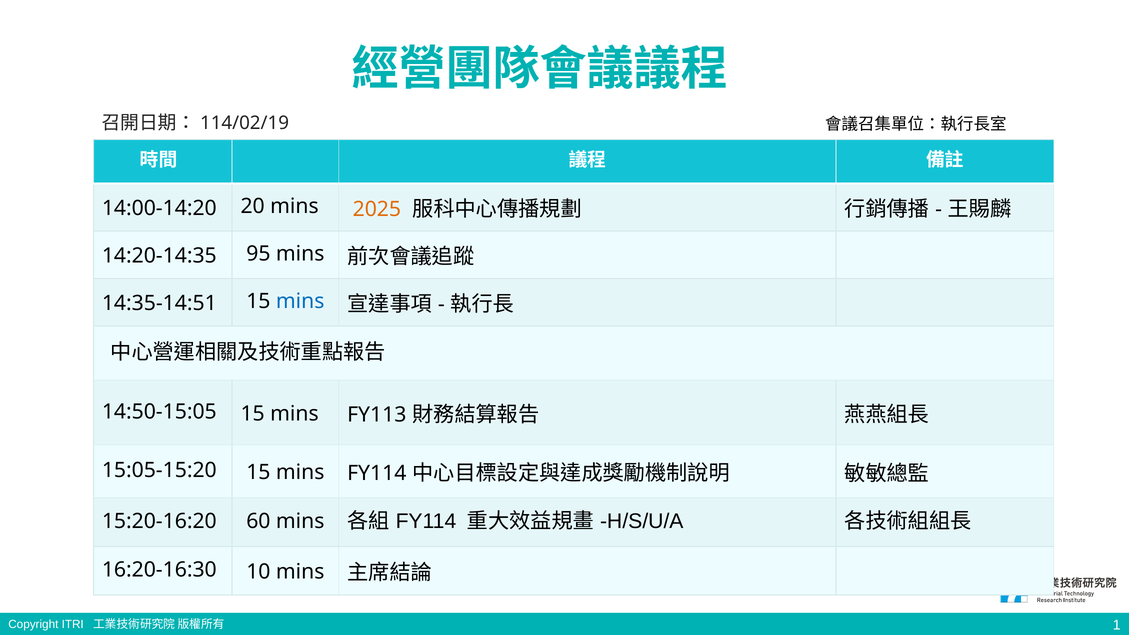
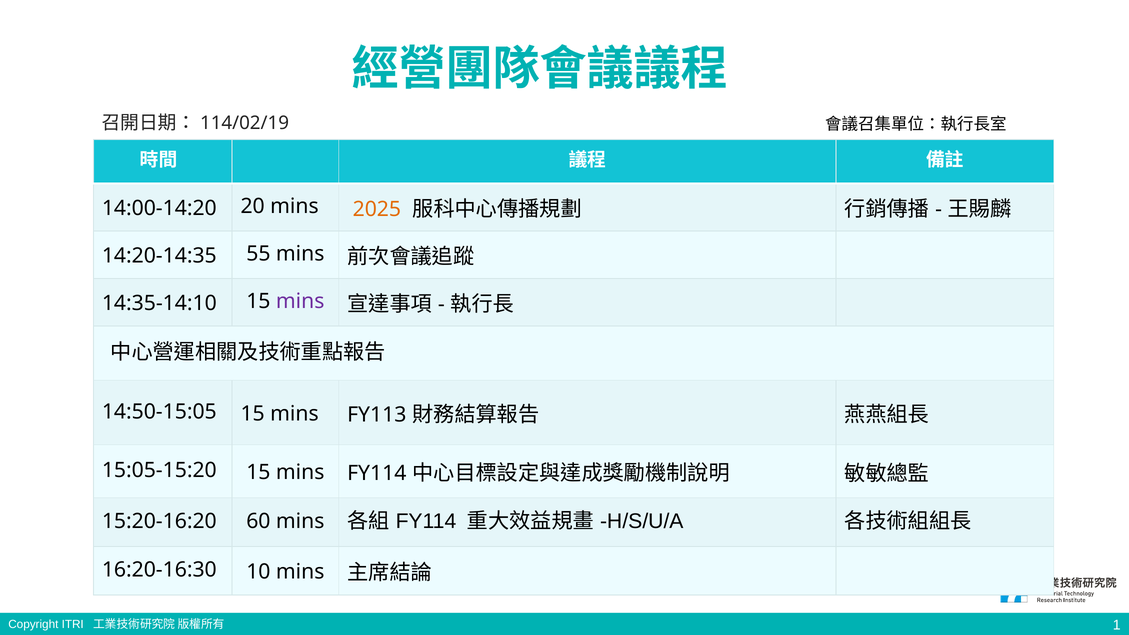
95: 95 -> 55
14:35-14:51: 14:35-14:51 -> 14:35-14:10
mins at (300, 301) colour: blue -> purple
